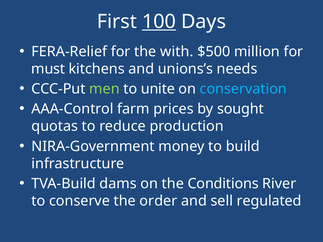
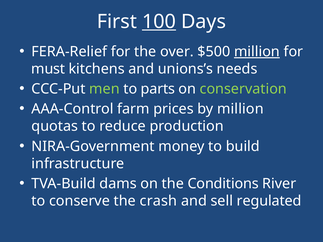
with: with -> over
million at (257, 52) underline: none -> present
unite: unite -> parts
conservation colour: light blue -> light green
by sought: sought -> million
order: order -> crash
